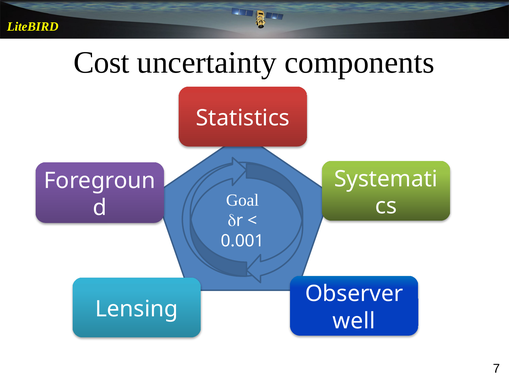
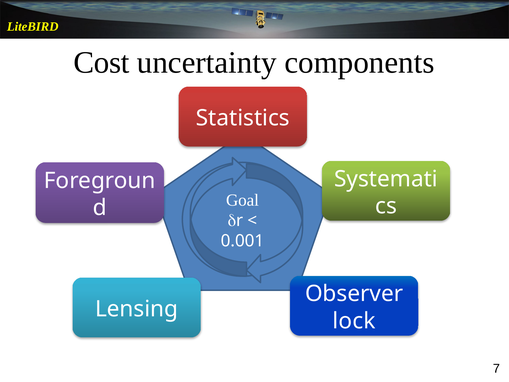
well: well -> lock
